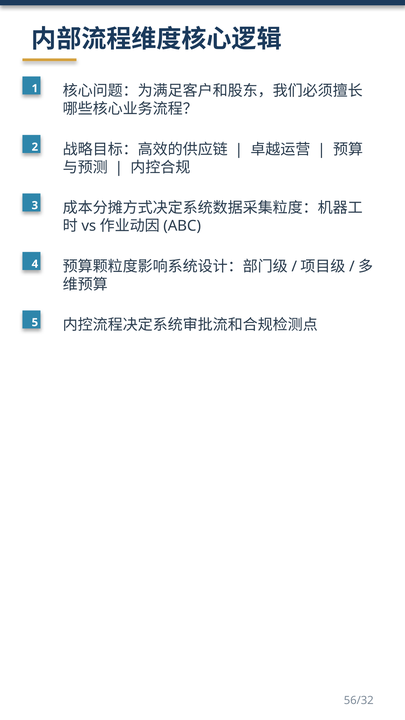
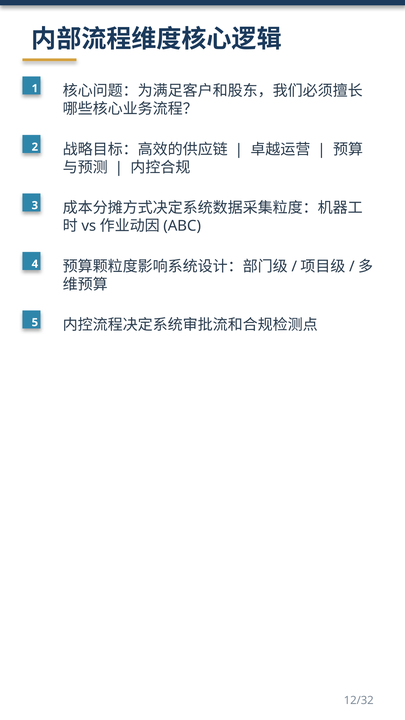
56/32: 56/32 -> 12/32
